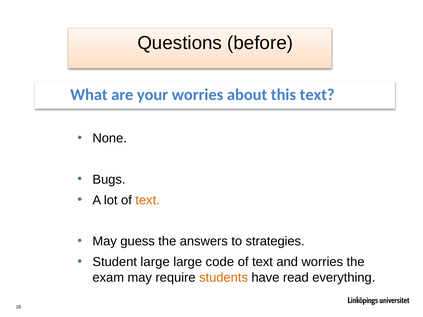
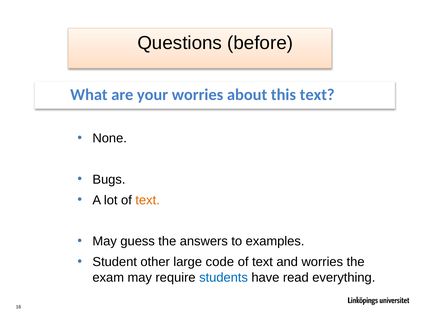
strategies: strategies -> examples
Student large: large -> other
students colour: orange -> blue
